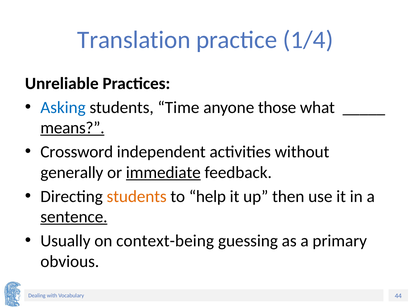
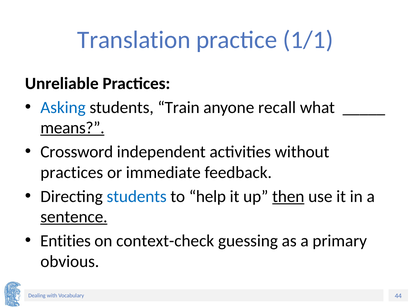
1/4: 1/4 -> 1/1
Time: Time -> Train
those: those -> recall
generally at (72, 173): generally -> practices
immediate underline: present -> none
students at (137, 197) colour: orange -> blue
then underline: none -> present
Usually: Usually -> Entities
context-being: context-being -> context-check
